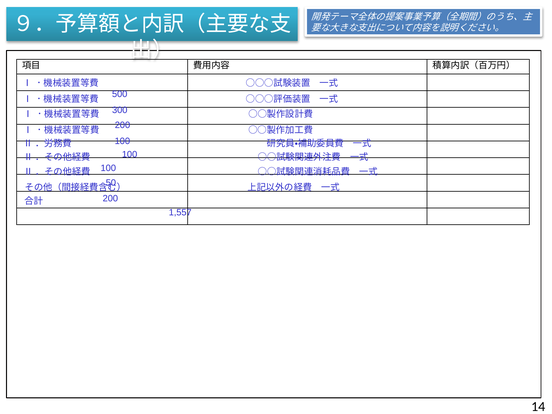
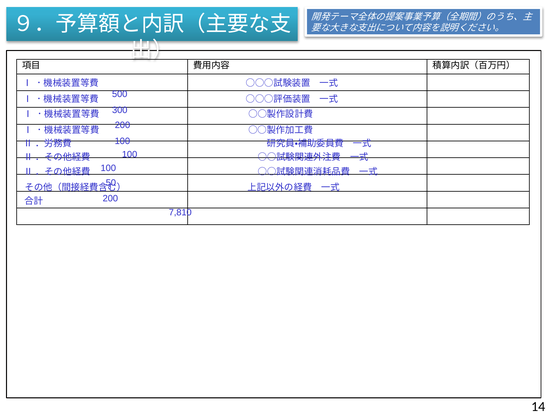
1,557: 1,557 -> 7,810
